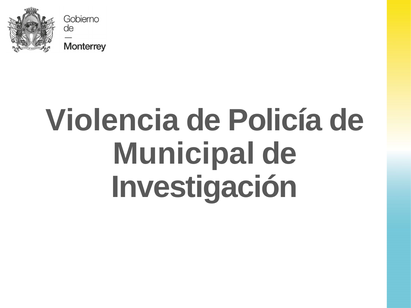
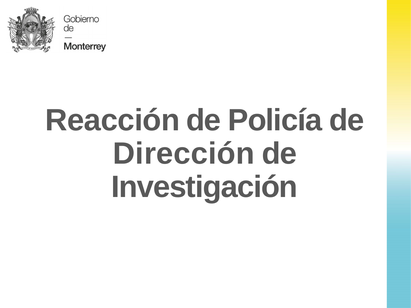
Violencia: Violencia -> Reacción
Municipal: Municipal -> Dirección
